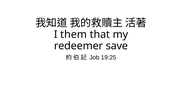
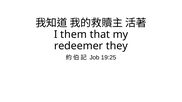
save: save -> they
